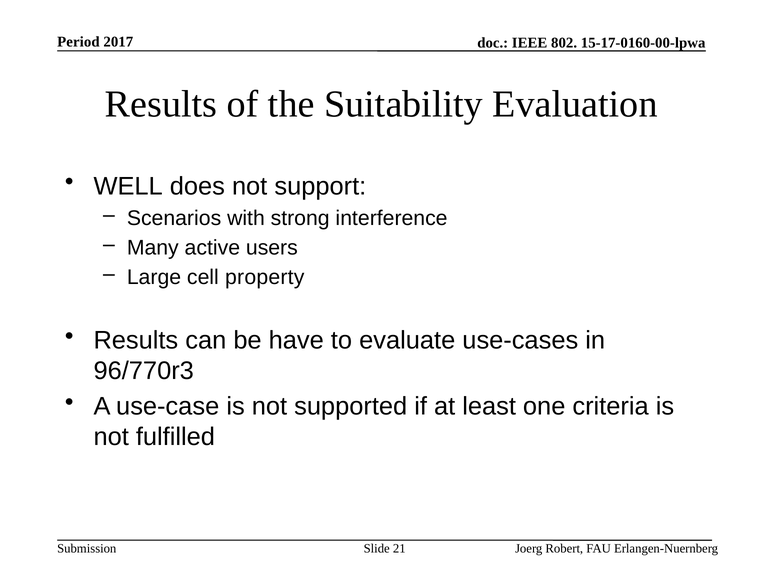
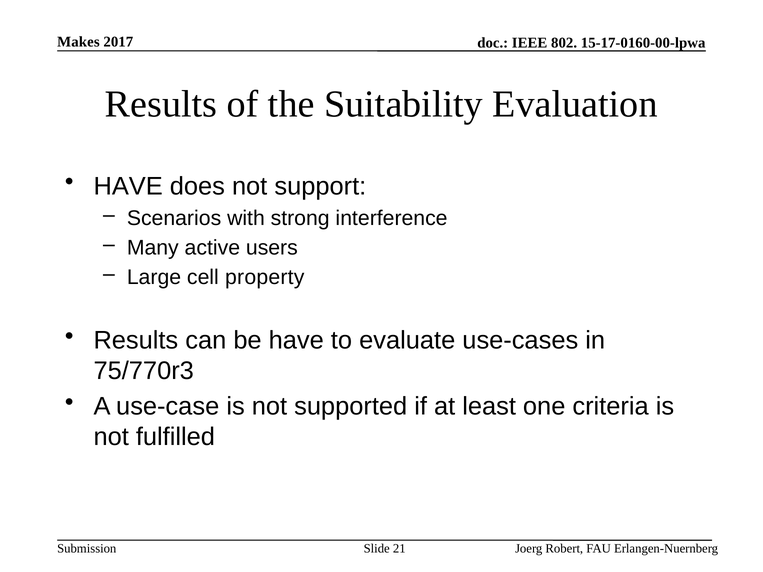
Period: Period -> Makes
WELL at (128, 186): WELL -> HAVE
96/770r3: 96/770r3 -> 75/770r3
